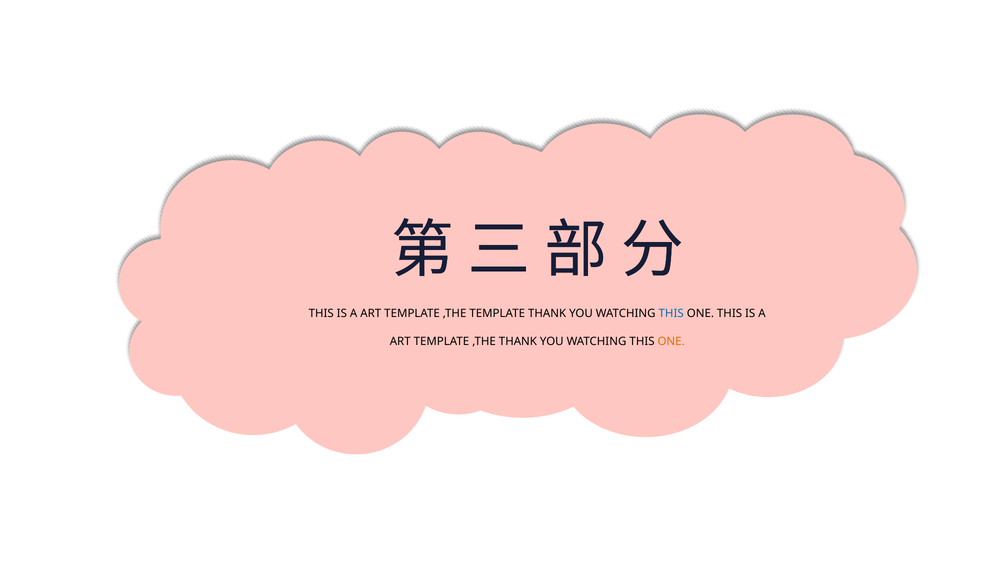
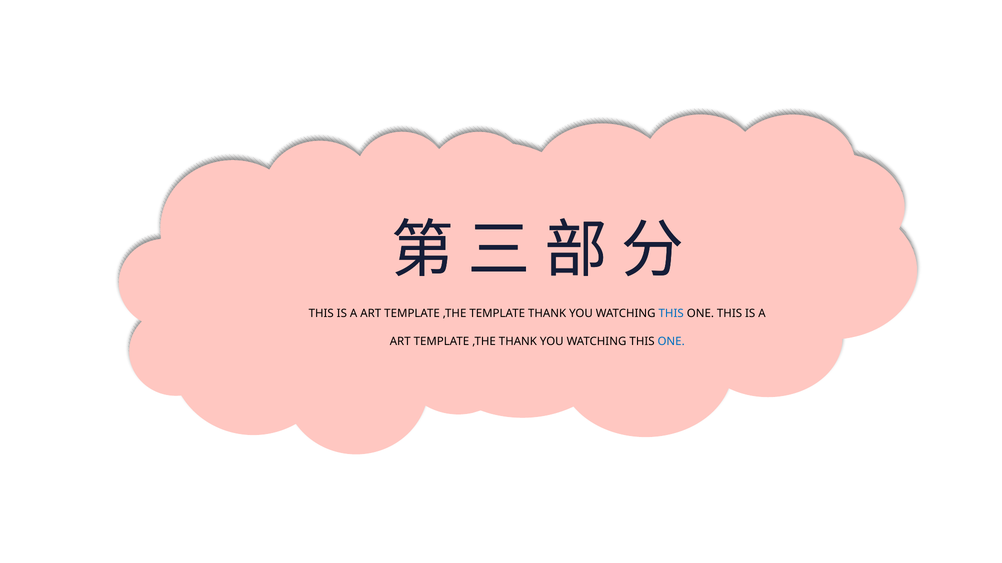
ONE at (671, 342) colour: orange -> blue
